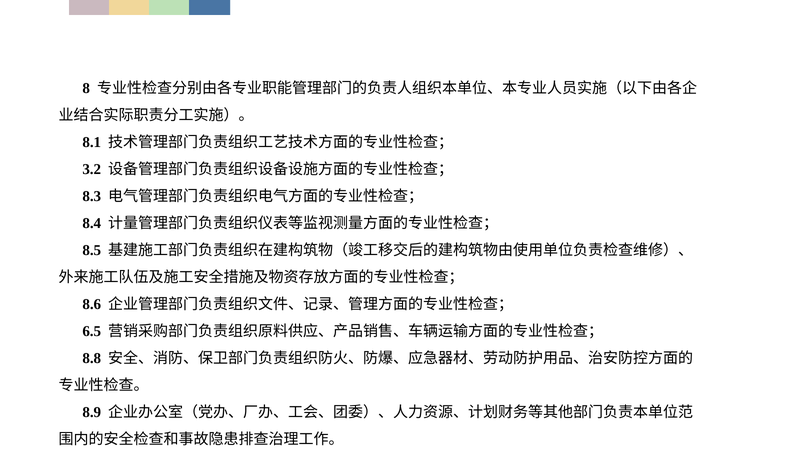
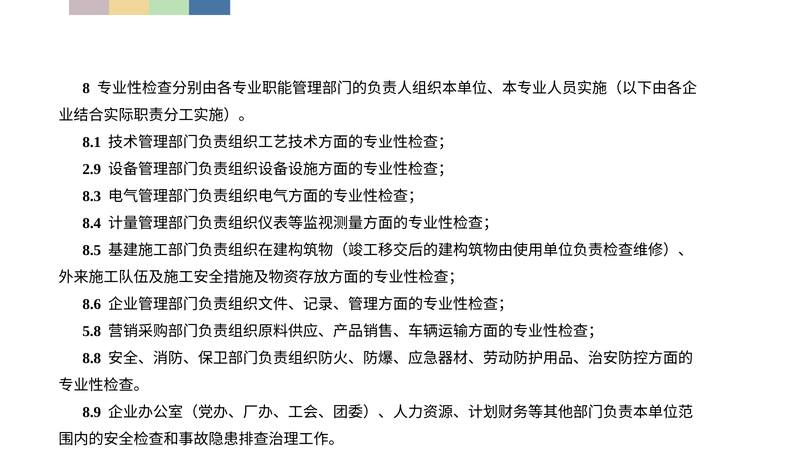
3.2: 3.2 -> 2.9
6.5: 6.5 -> 5.8
